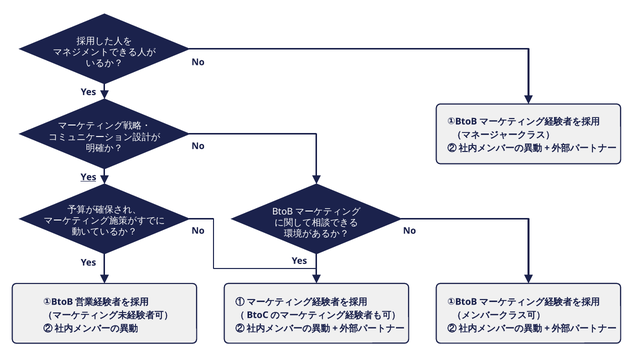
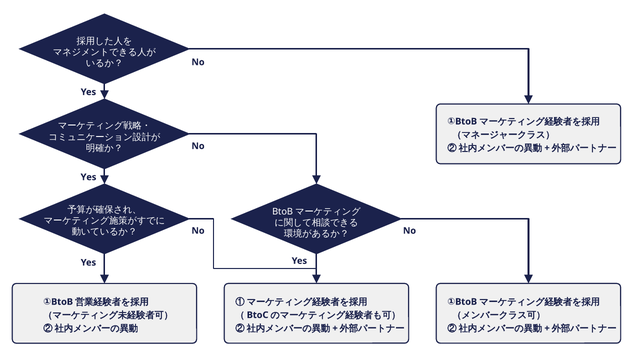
Yes at (88, 177) underline: present -> none
